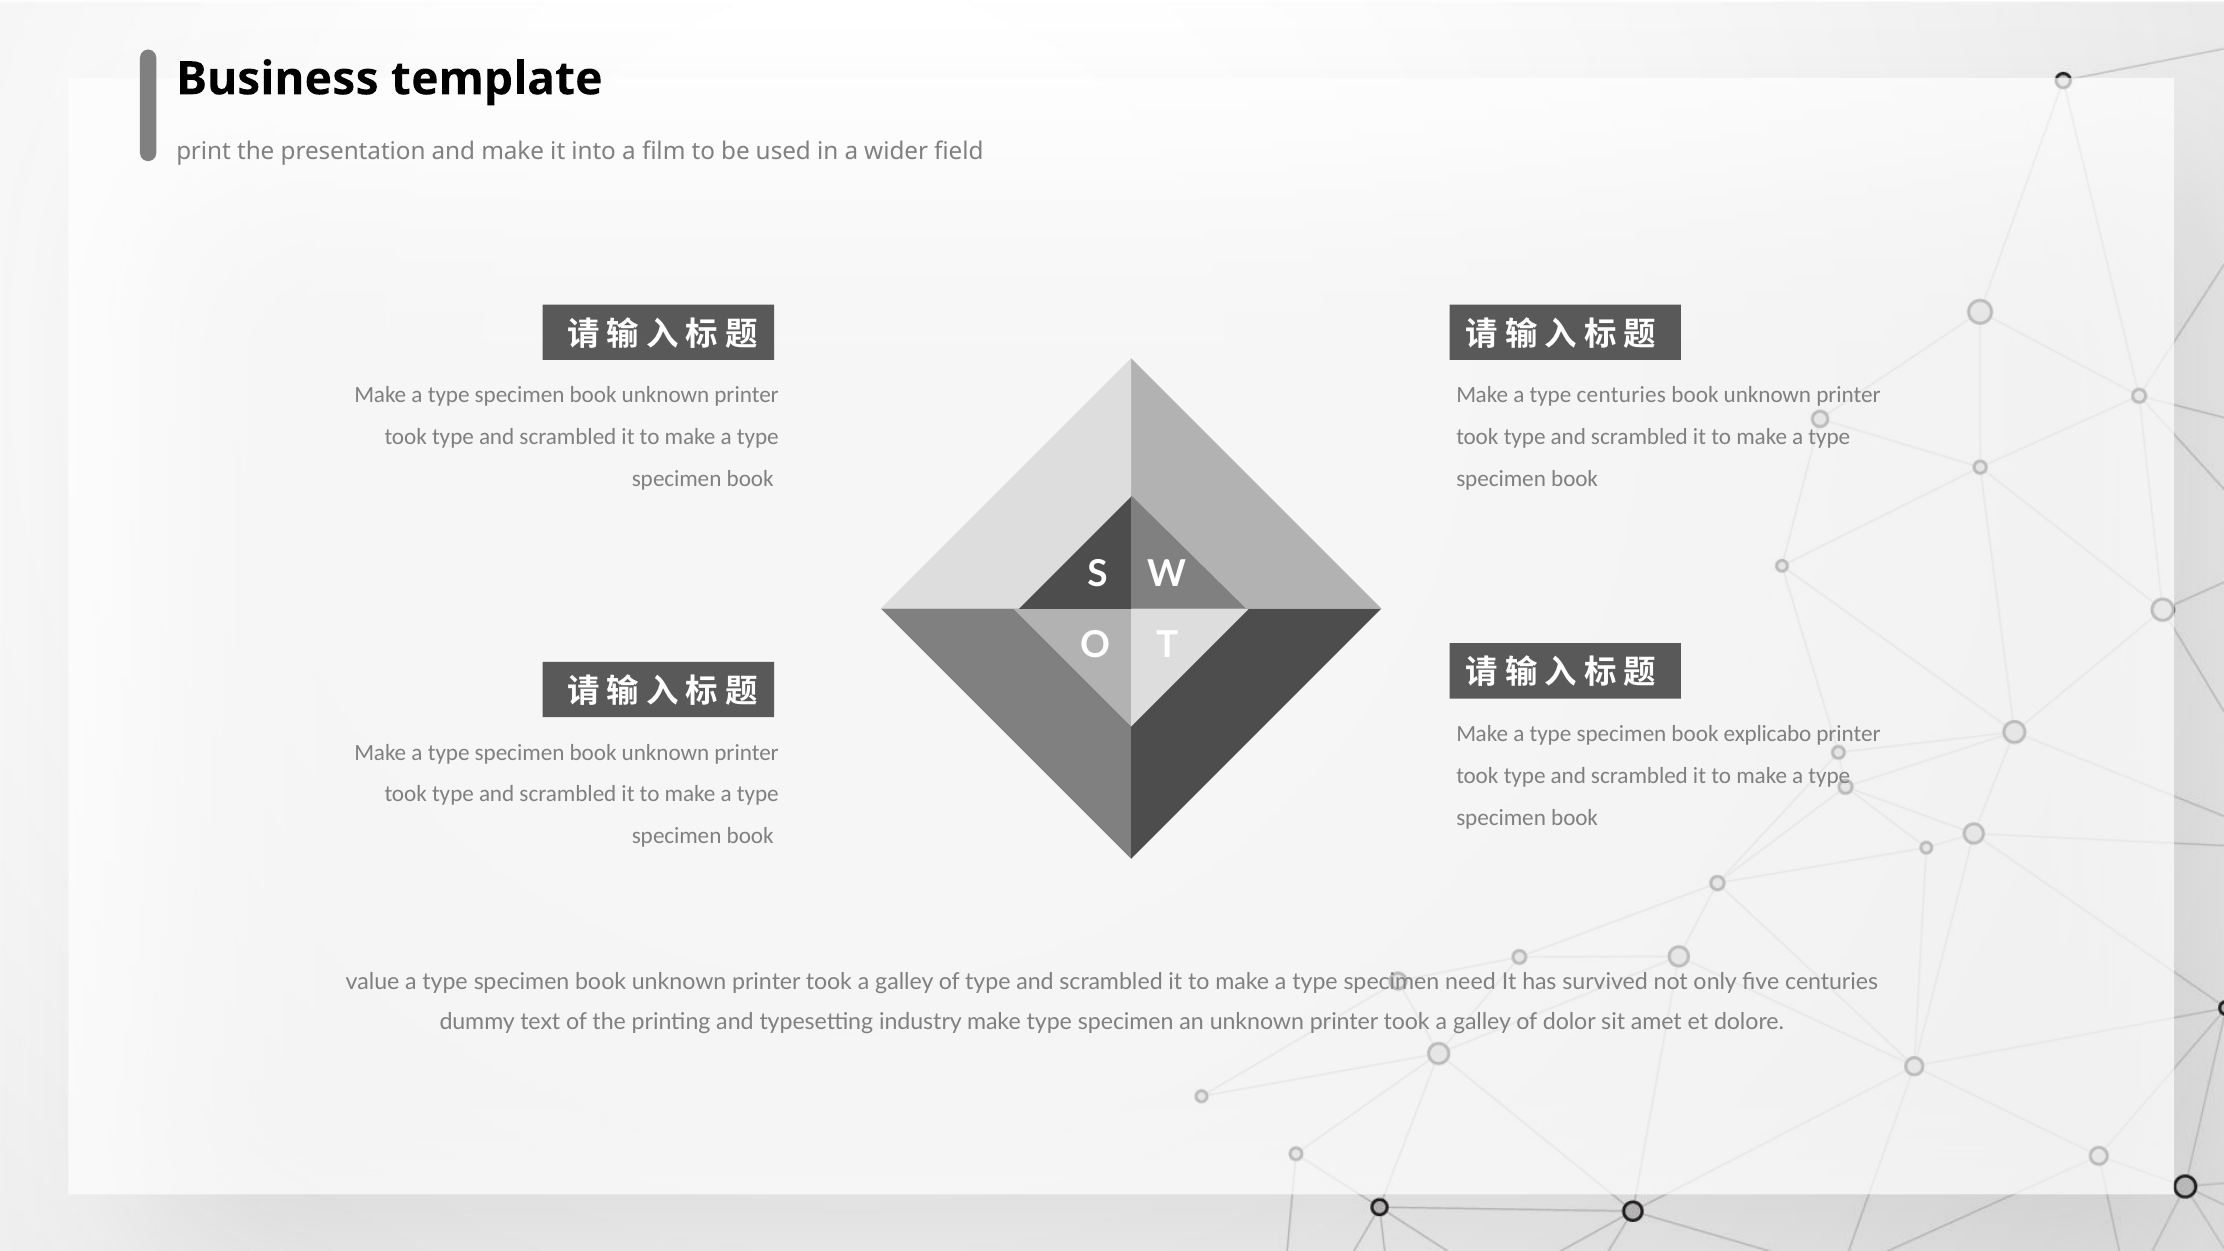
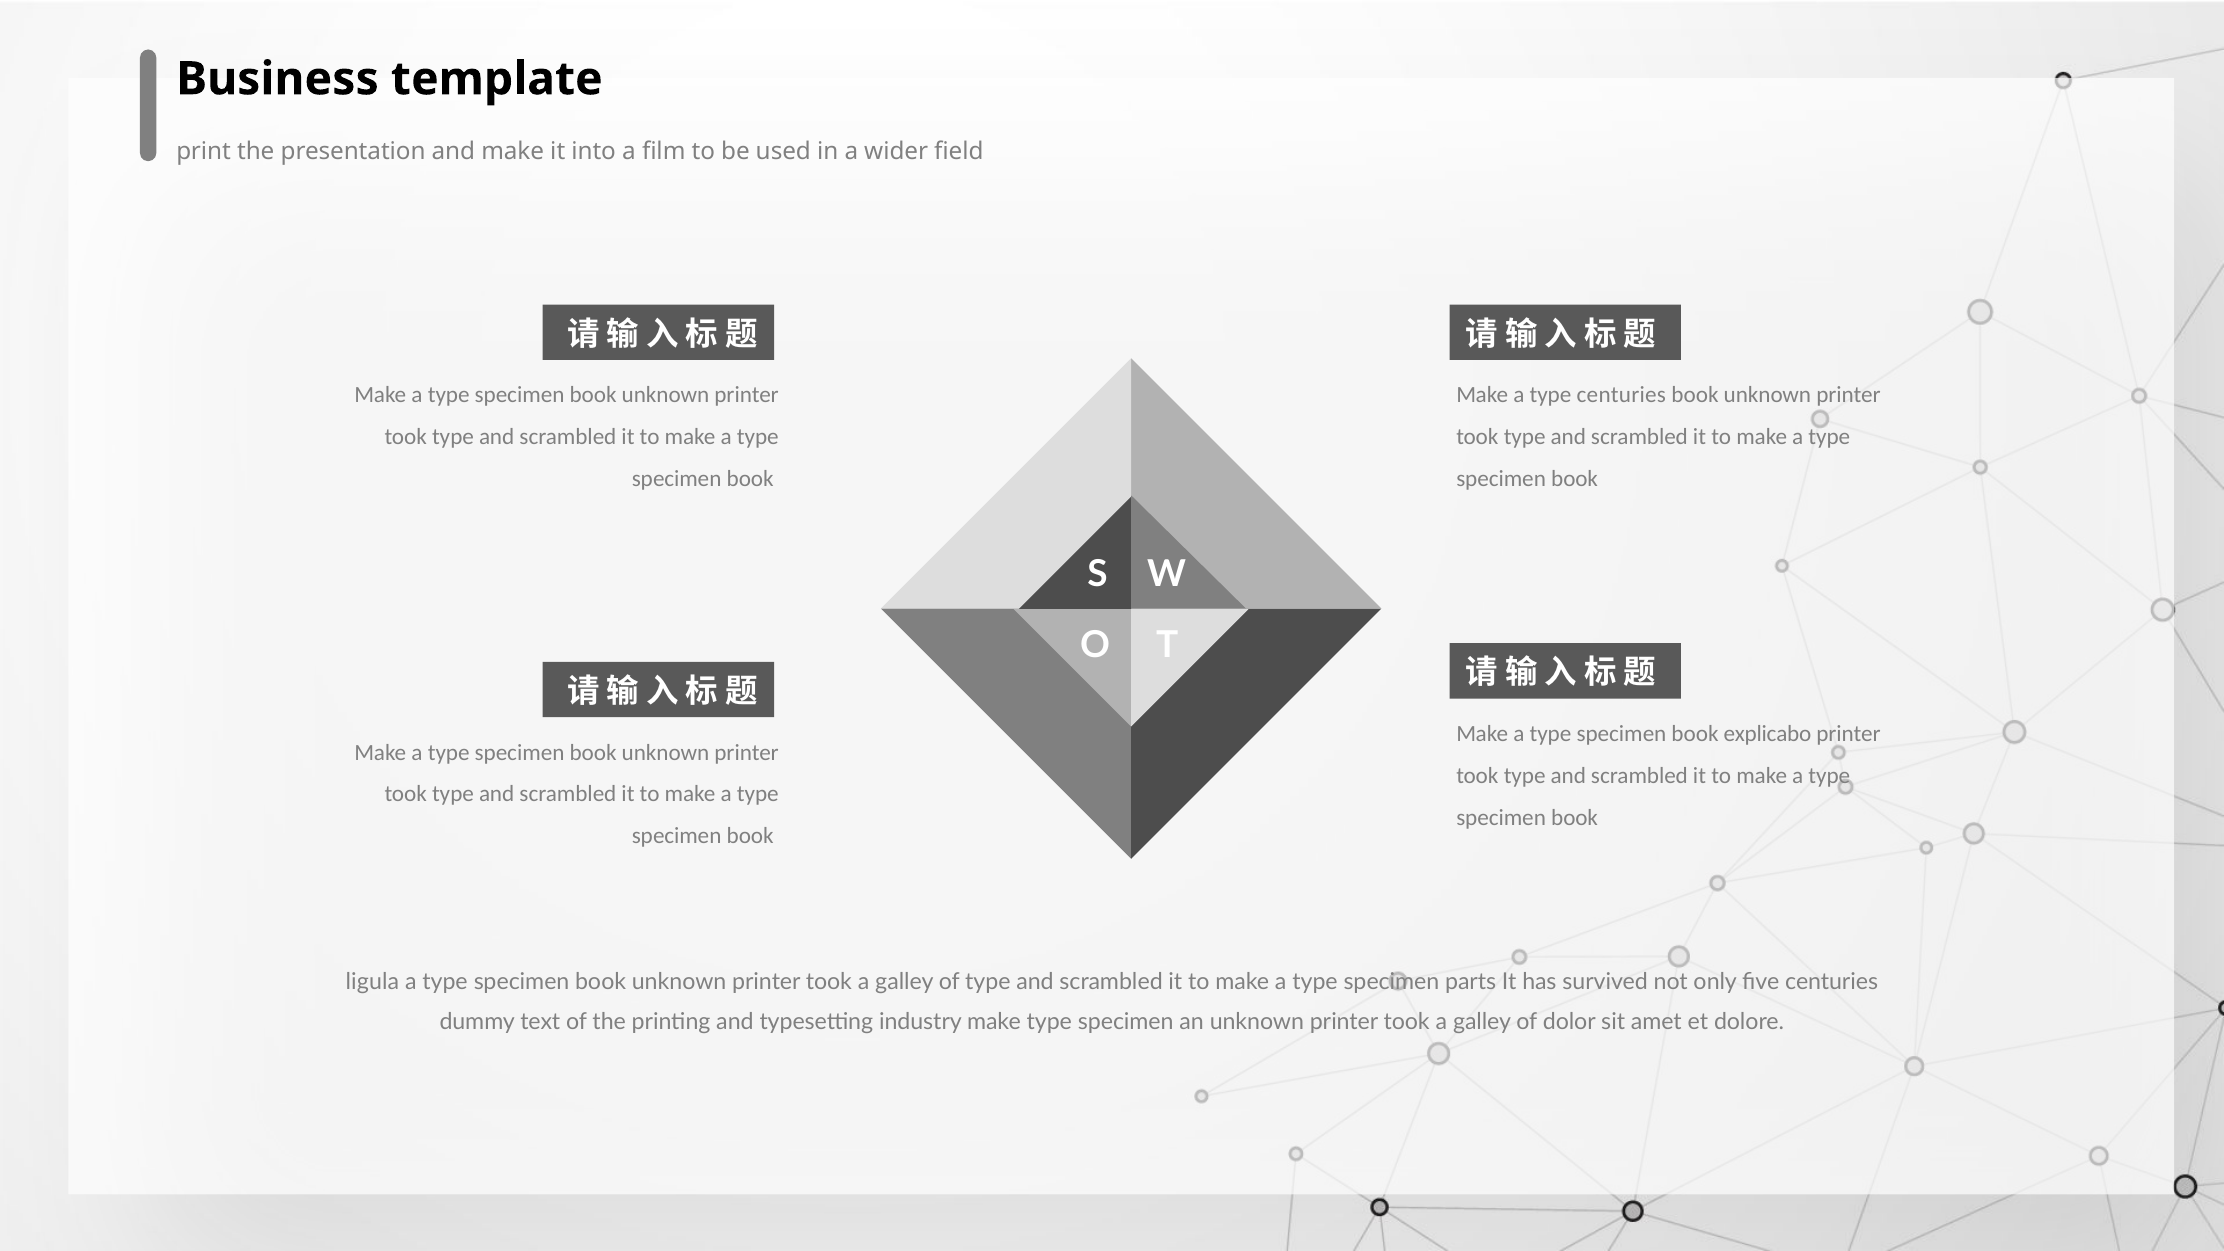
value: value -> ligula
need: need -> parts
